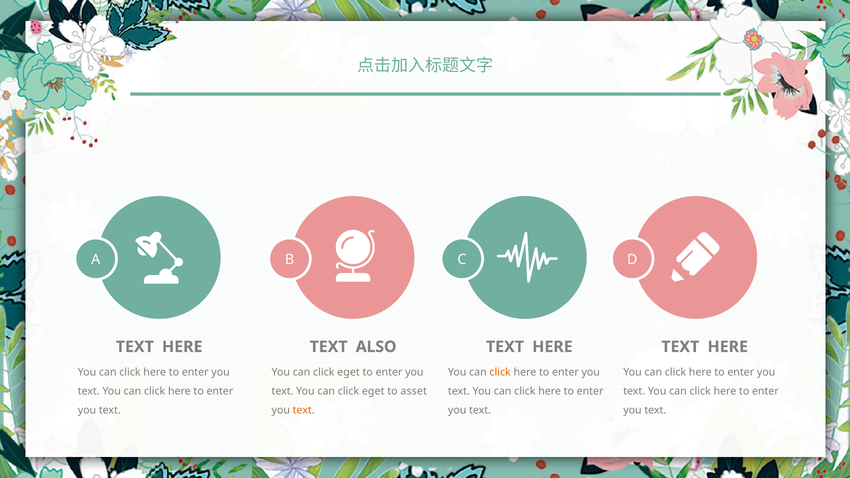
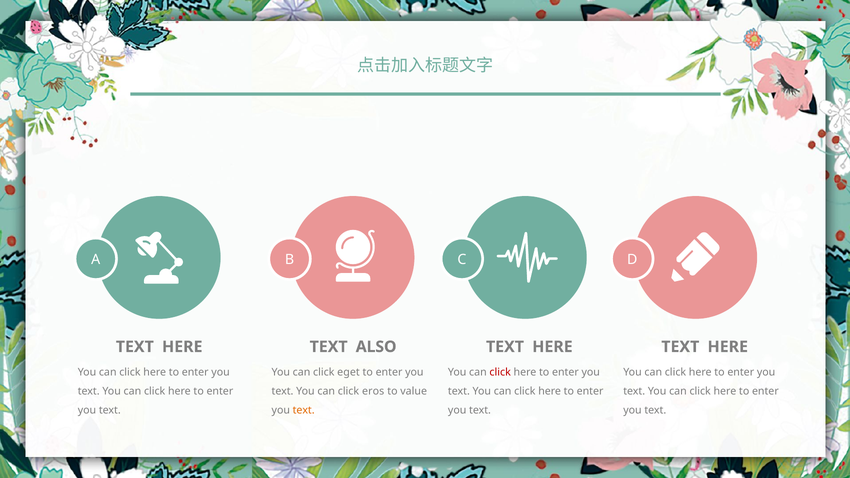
click at (500, 372) colour: orange -> red
eget at (373, 391): eget -> eros
asset: asset -> value
